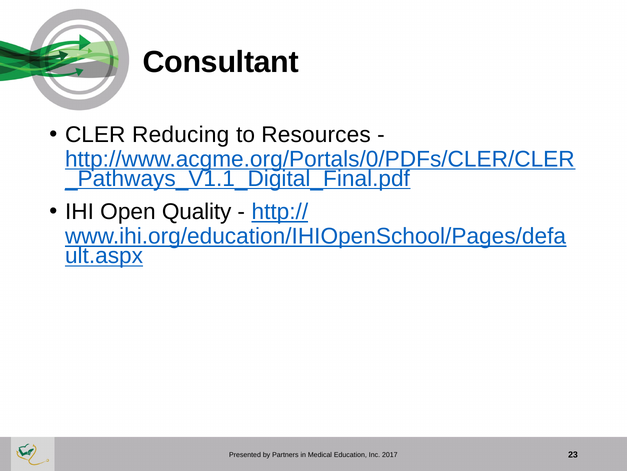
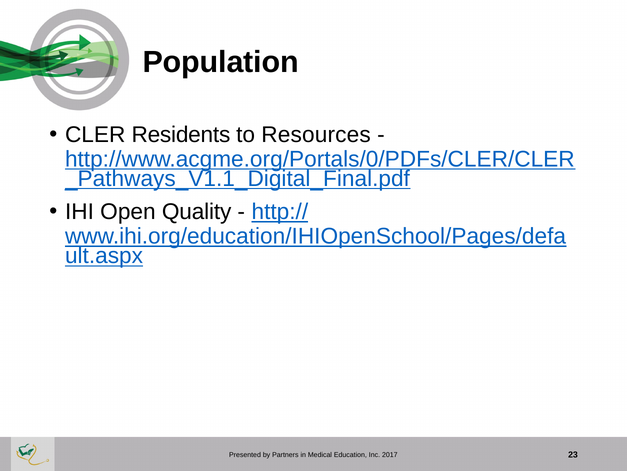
Consultant: Consultant -> Population
Reducing: Reducing -> Residents
